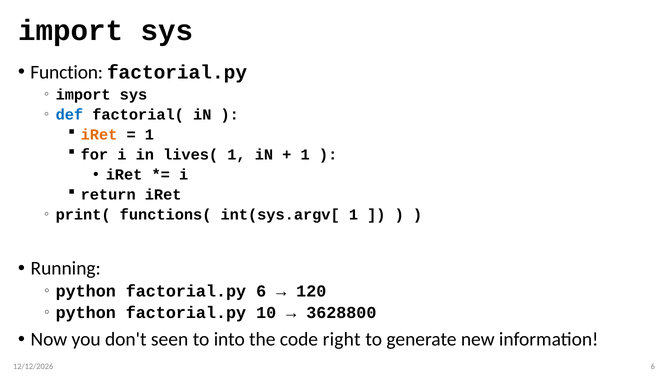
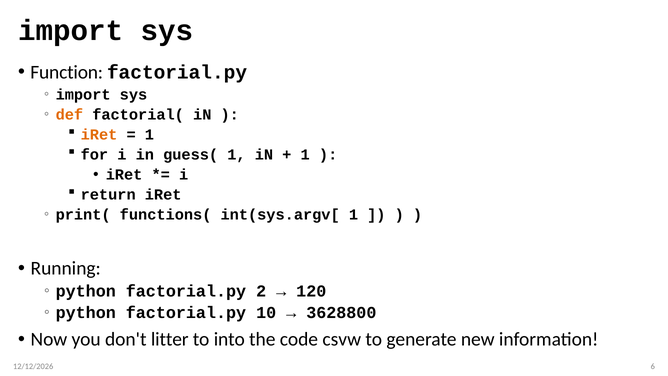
def colour: blue -> orange
lives(: lives( -> guess(
factorial.py 6: 6 -> 2
seen: seen -> litter
right: right -> csvw
